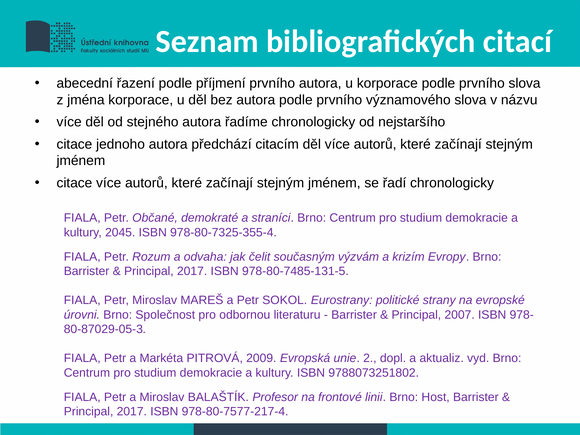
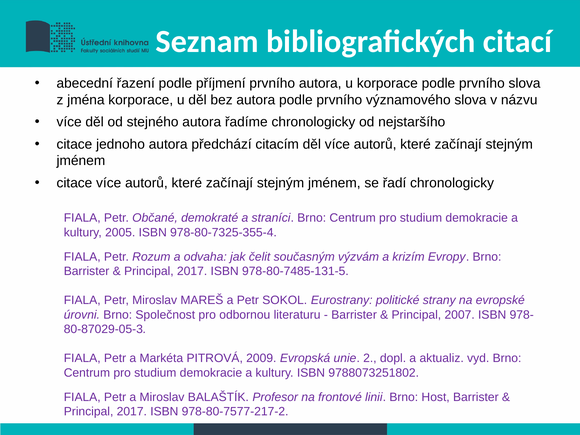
2045: 2045 -> 2005
978-80-7577-217-4: 978-80-7577-217-4 -> 978-80-7577-217-2
